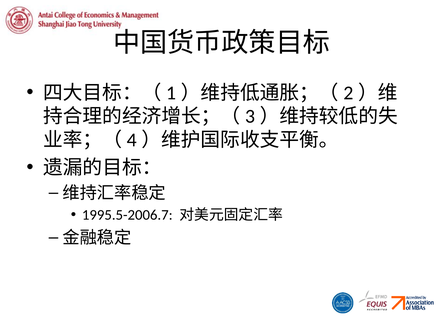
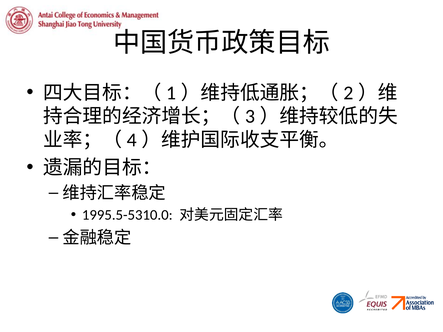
1995.5-2006.7: 1995.5-2006.7 -> 1995.5-5310.0
